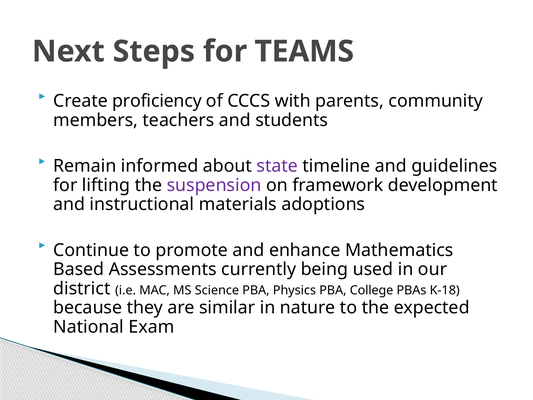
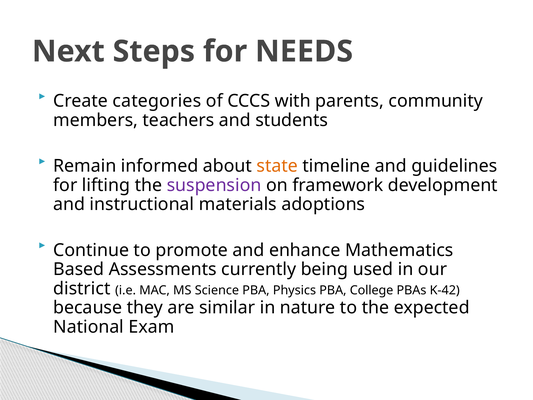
TEAMS: TEAMS -> NEEDS
proficiency: proficiency -> categories
state colour: purple -> orange
K-18: K-18 -> K-42
